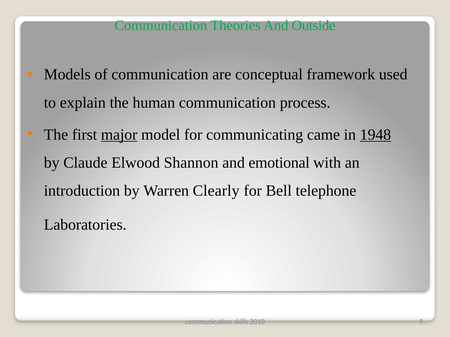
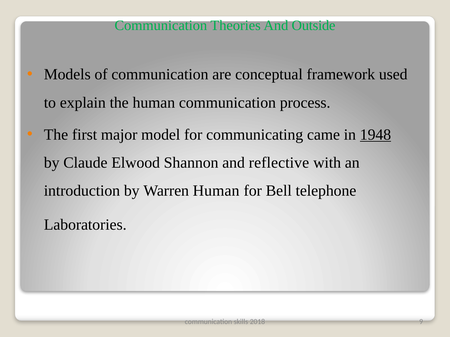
major underline: present -> none
emotional: emotional -> reflective
Warren Clearly: Clearly -> Human
